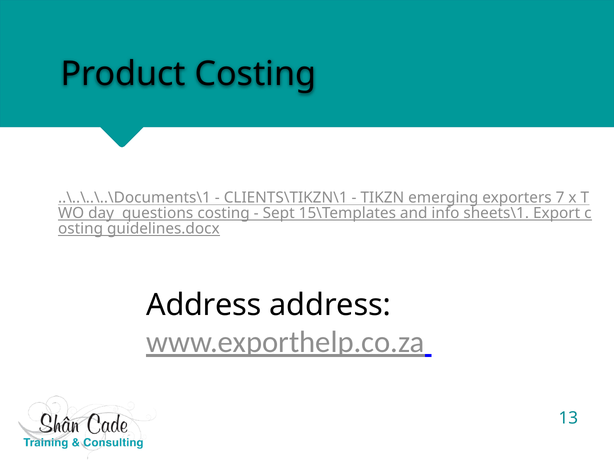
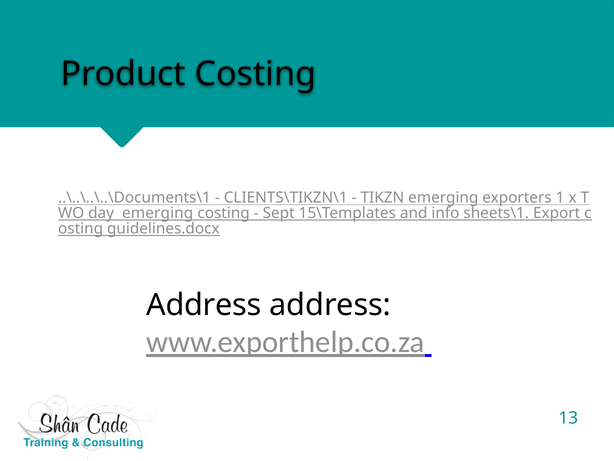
7: 7 -> 1
day questions: questions -> emerging
